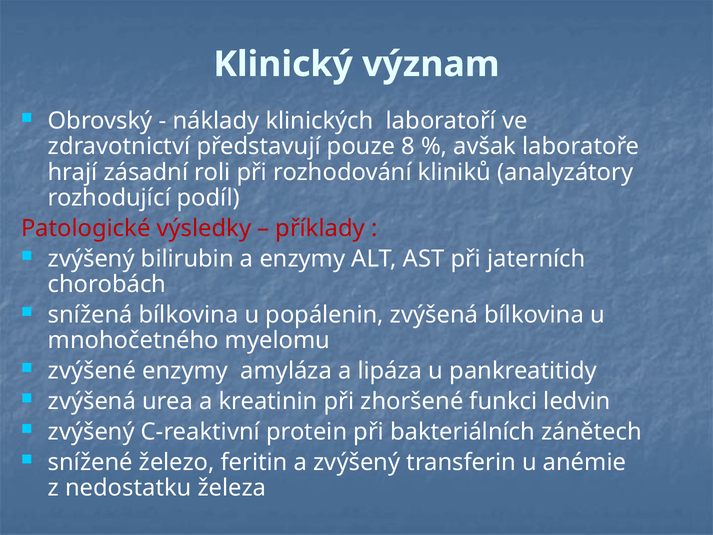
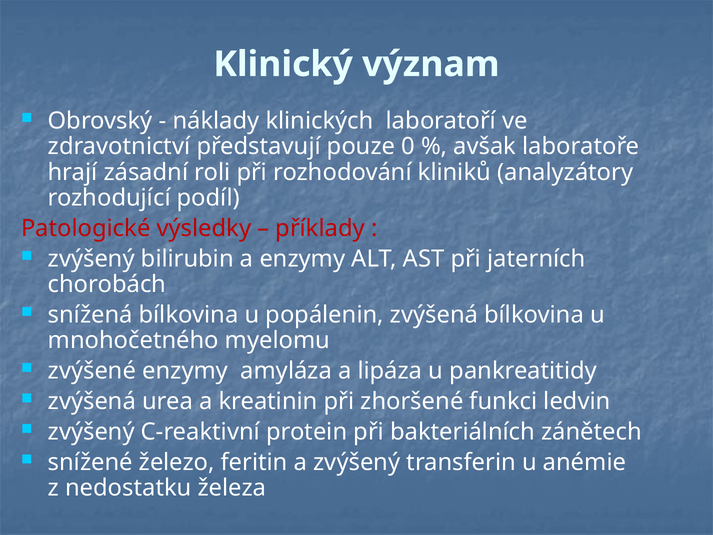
8: 8 -> 0
